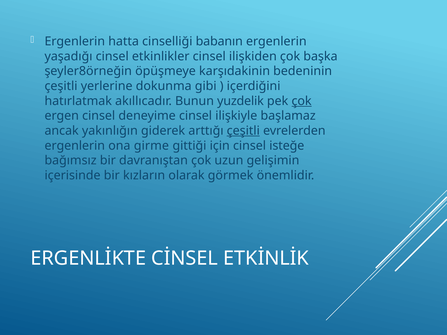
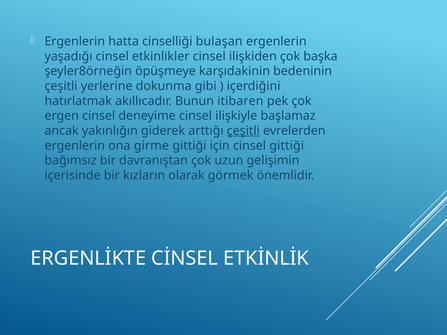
babanın: babanın -> bulaşan
yuzdelik: yuzdelik -> itibaren
çok at (302, 101) underline: present -> none
cinsel isteğe: isteğe -> gittiği
